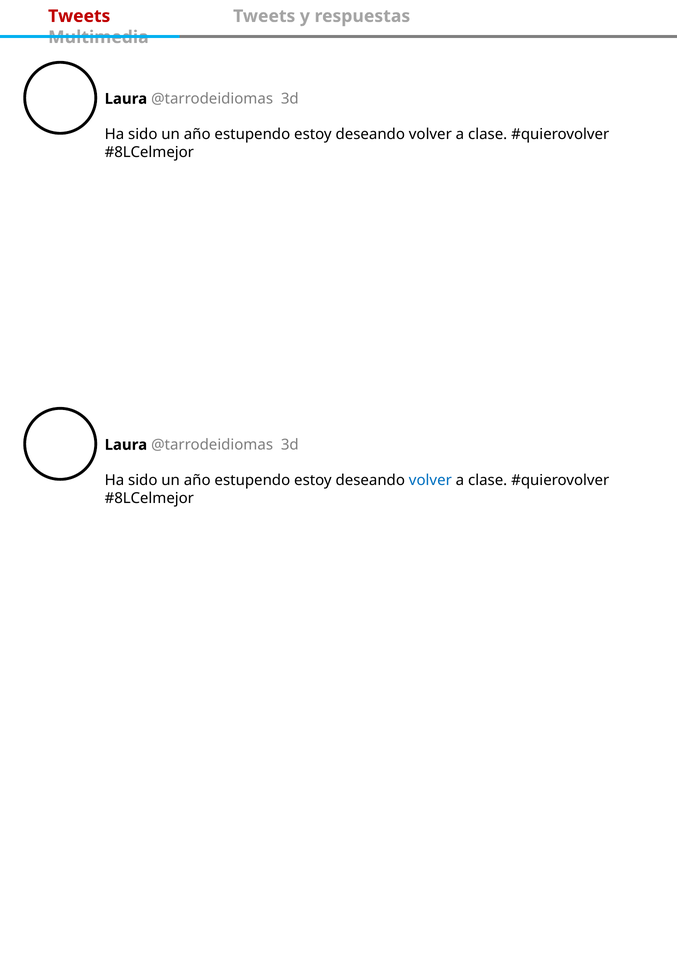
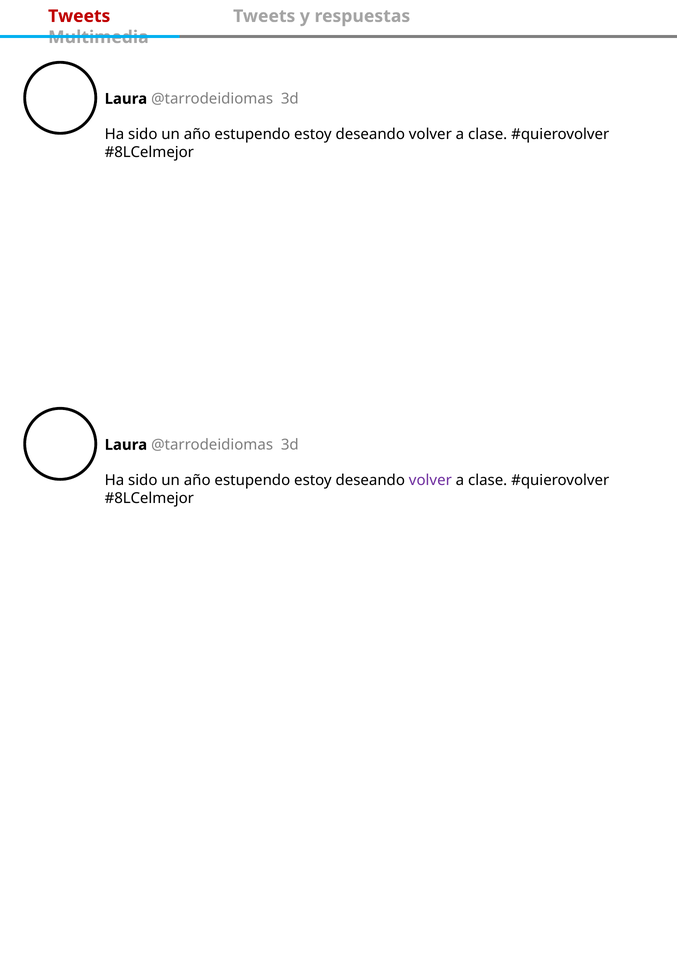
volver at (430, 481) colour: blue -> purple
